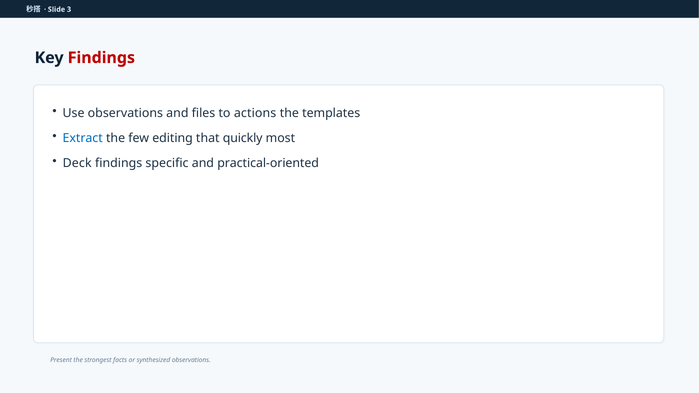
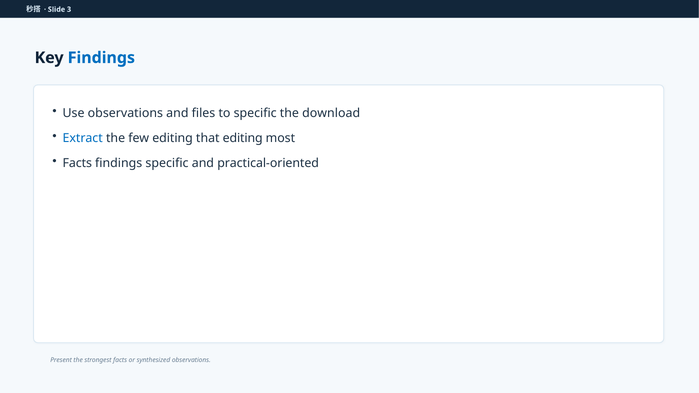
Findings at (101, 58) colour: red -> blue
to actions: actions -> specific
templates: templates -> download
that quickly: quickly -> editing
Deck at (77, 163): Deck -> Facts
